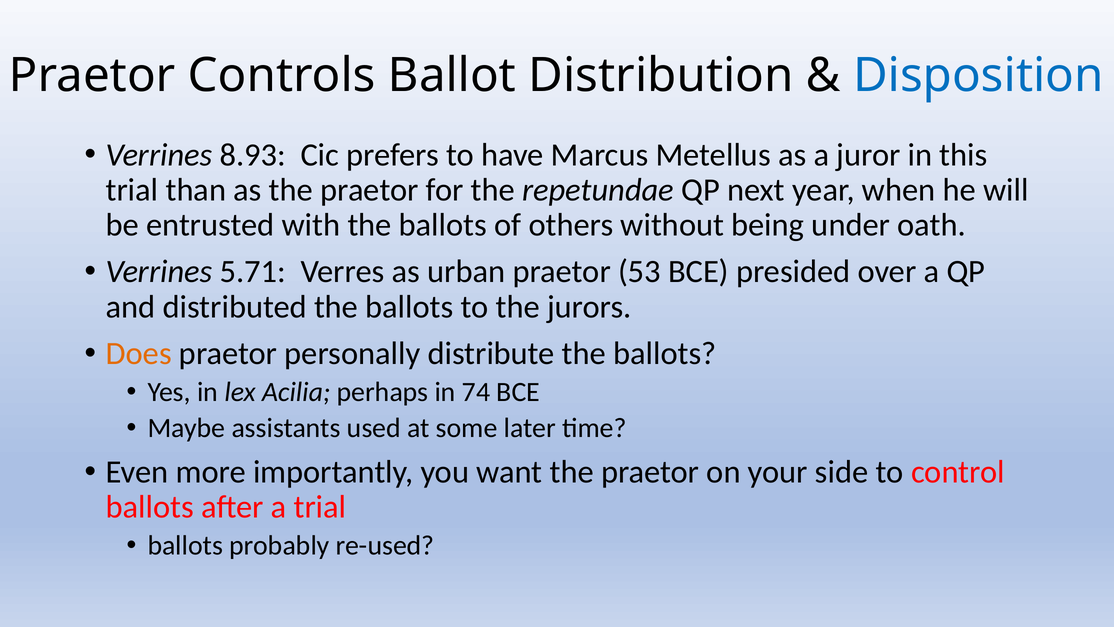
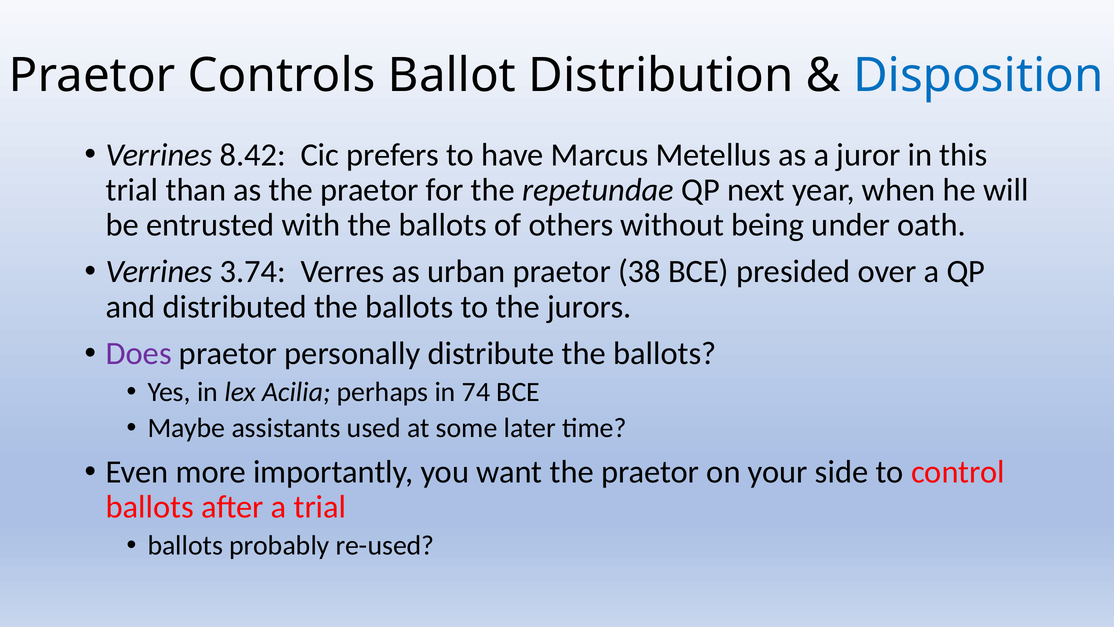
8.93: 8.93 -> 8.42
5.71: 5.71 -> 3.74
53: 53 -> 38
Does colour: orange -> purple
